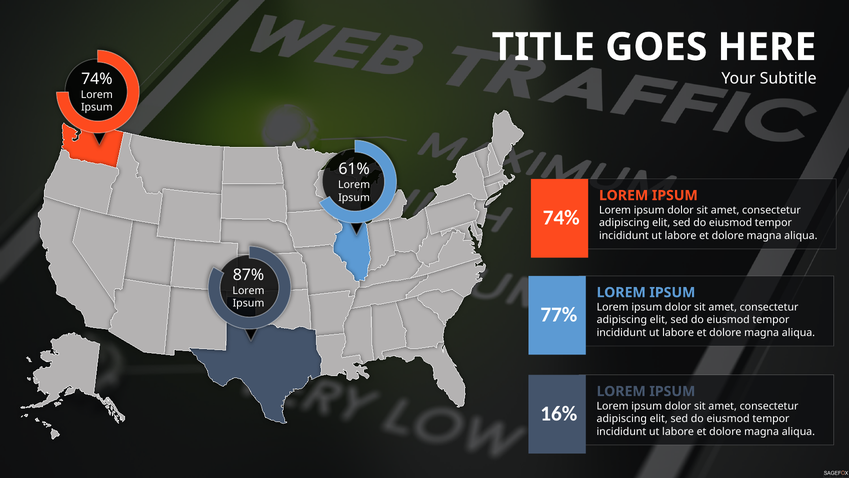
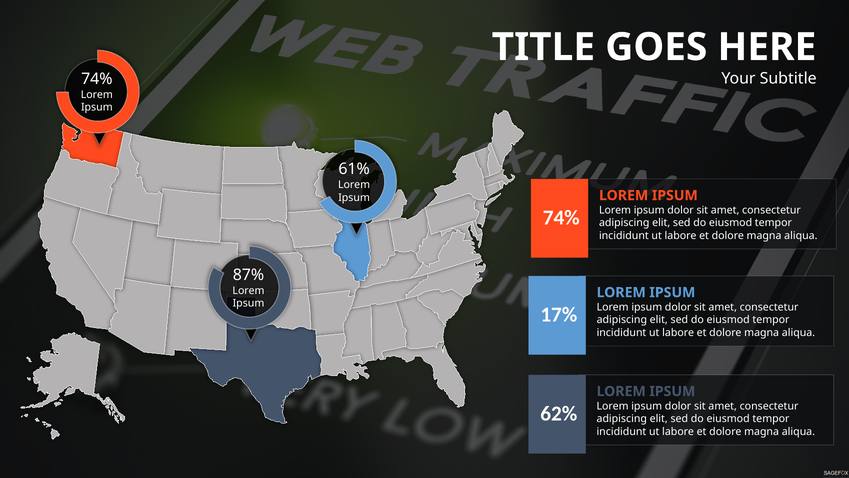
77%: 77% -> 17%
16%: 16% -> 62%
